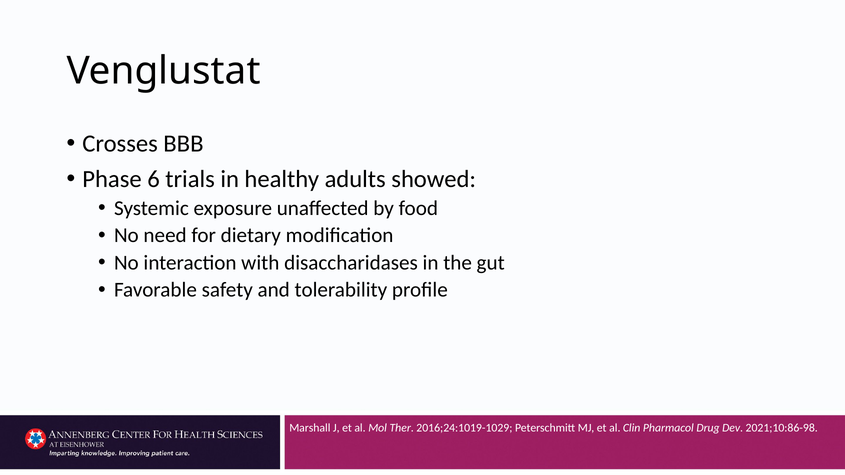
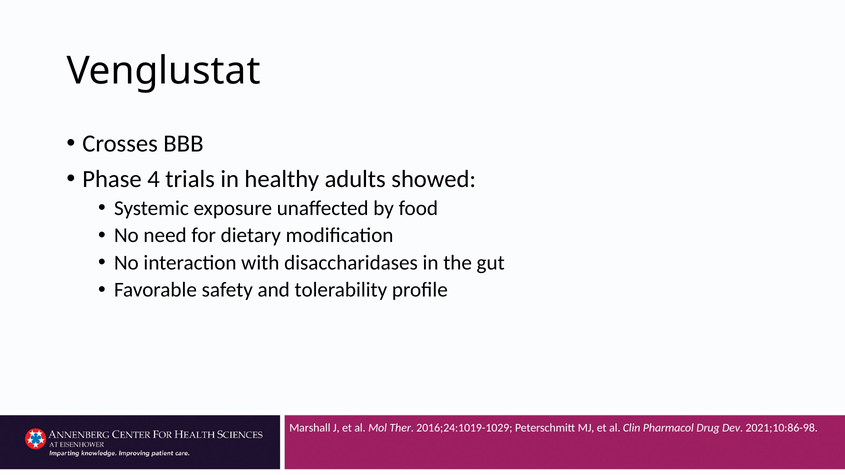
6: 6 -> 4
